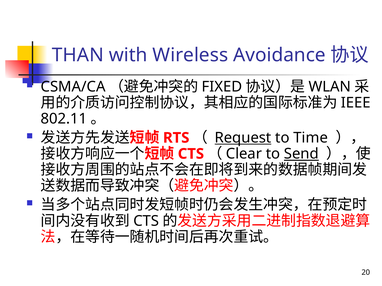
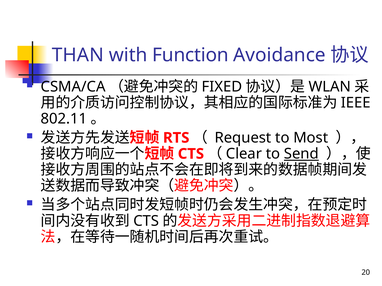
Wireless: Wireless -> Function
Request underline: present -> none
Time: Time -> Most
